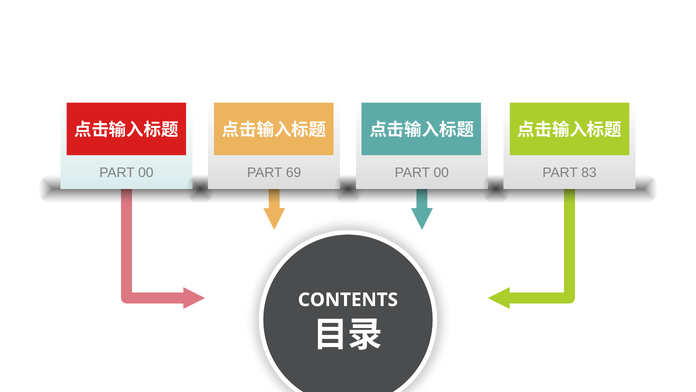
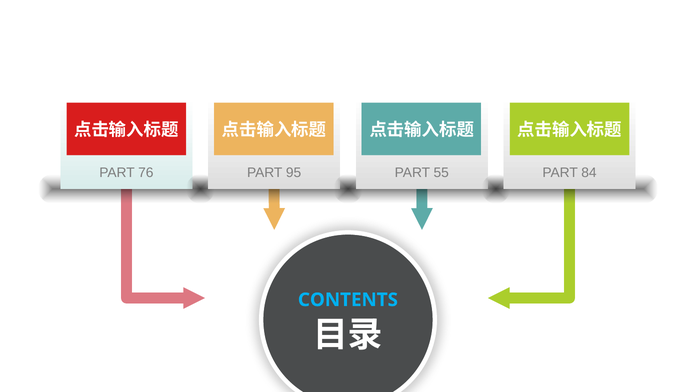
00 at (146, 172): 00 -> 76
69: 69 -> 95
00 at (441, 172): 00 -> 55
83: 83 -> 84
CONTENTS colour: white -> light blue
